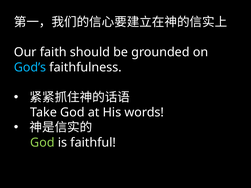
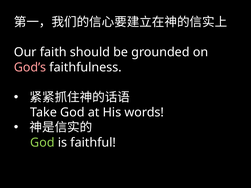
God’s colour: light blue -> pink
